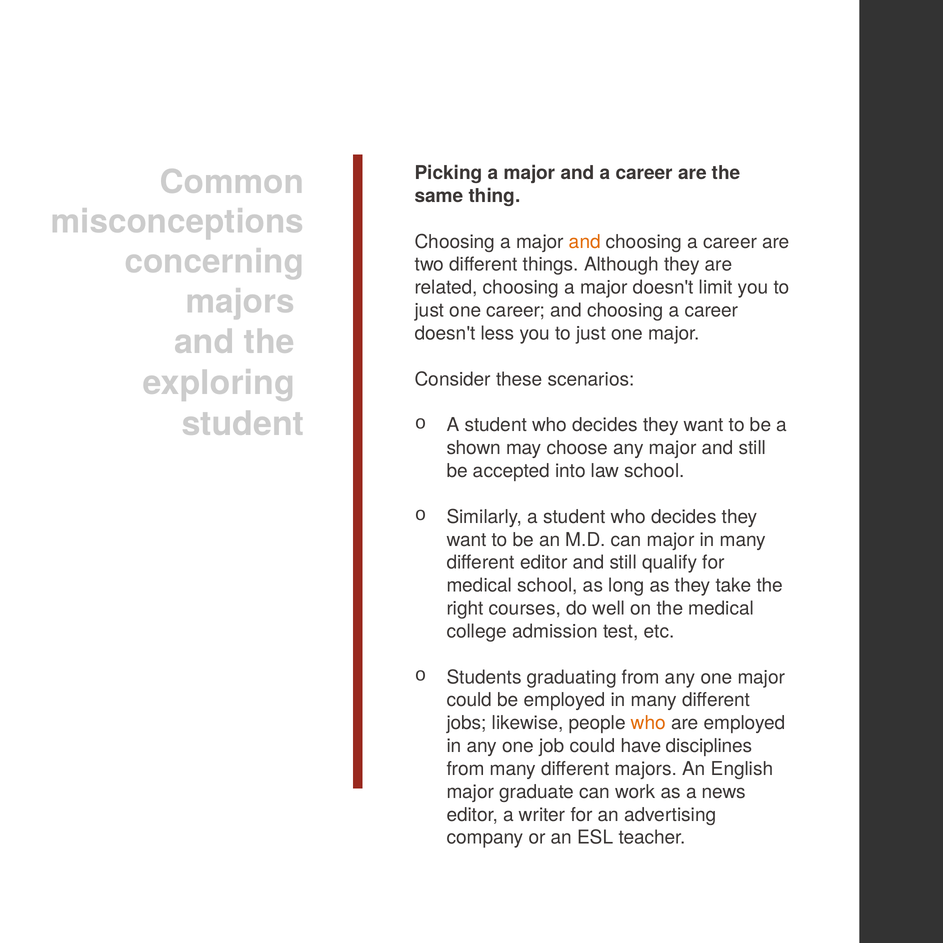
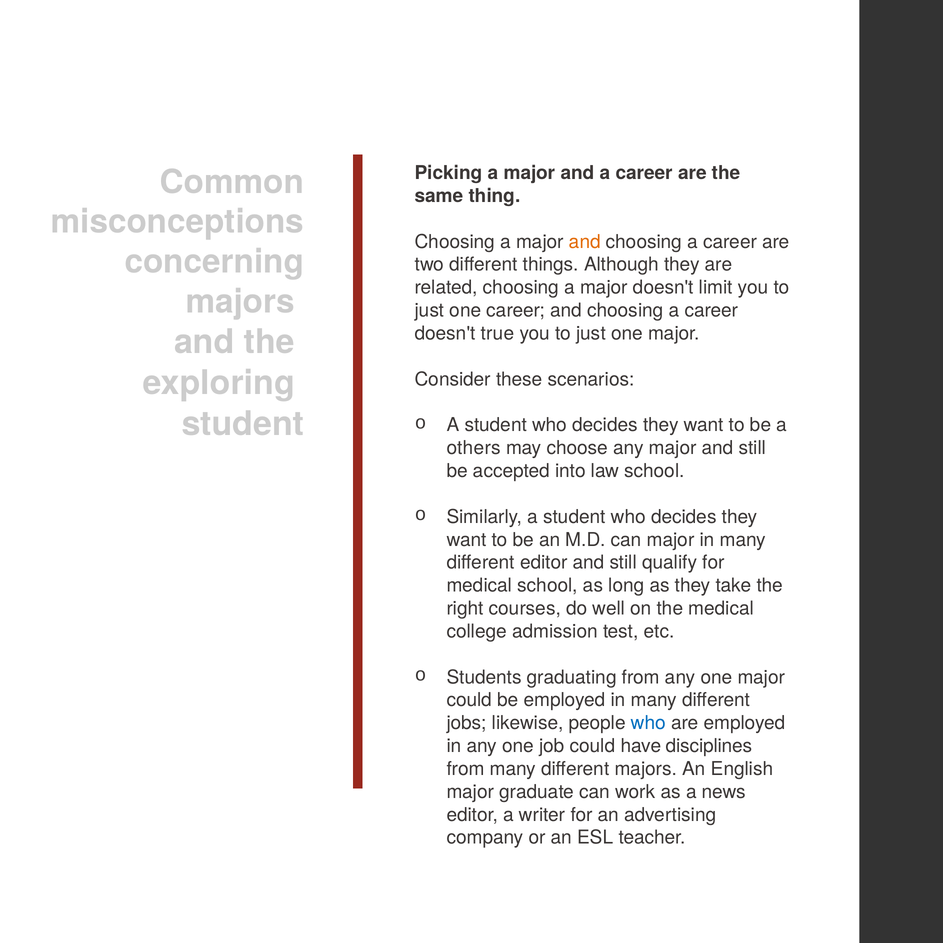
less: less -> true
shown: shown -> others
who at (648, 723) colour: orange -> blue
